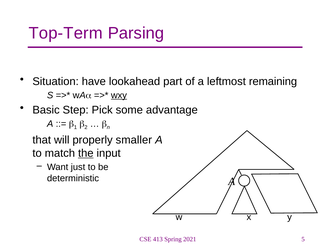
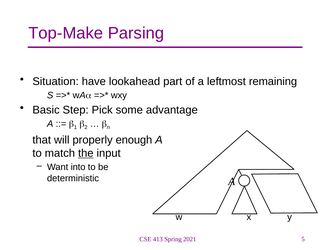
Top-Term: Top-Term -> Top-Make
wxy underline: present -> none
smaller: smaller -> enough
just: just -> into
